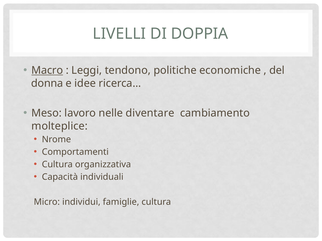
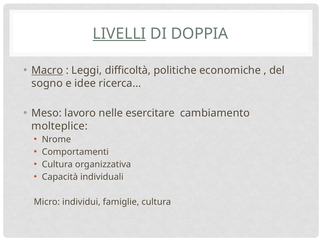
LIVELLI underline: none -> present
tendono: tendono -> difficoltà
donna: donna -> sogno
diventare: diventare -> esercitare
